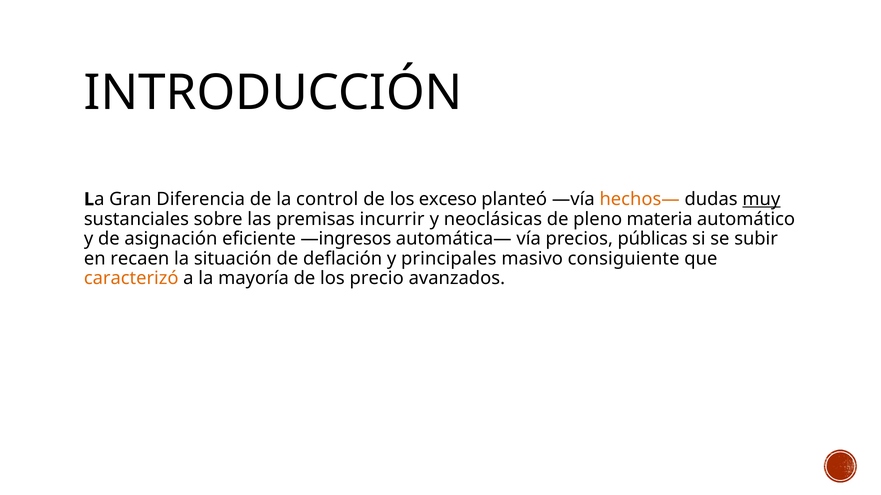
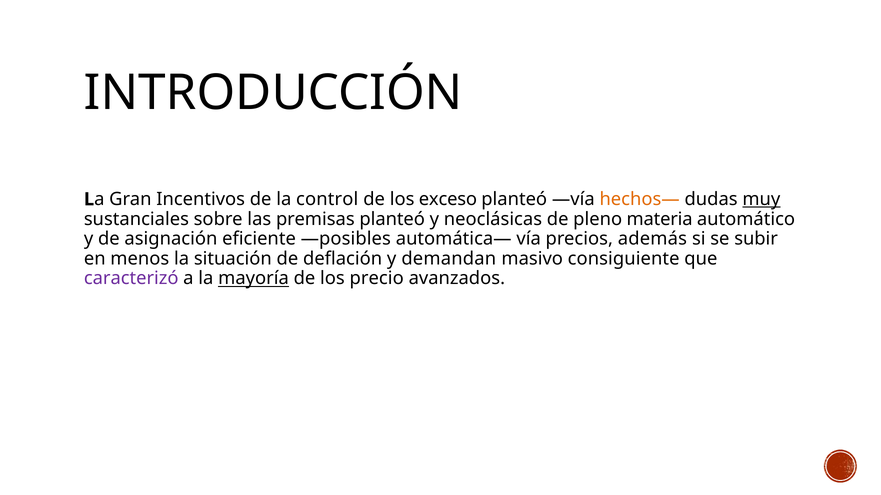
Diferencia: Diferencia -> Incentivos
premisas incurrir: incurrir -> planteó
—ingresos: —ingresos -> —posibles
públicas: públicas -> además
recaen: recaen -> menos
principales: principales -> demandan
caracterizó colour: orange -> purple
mayoría underline: none -> present
